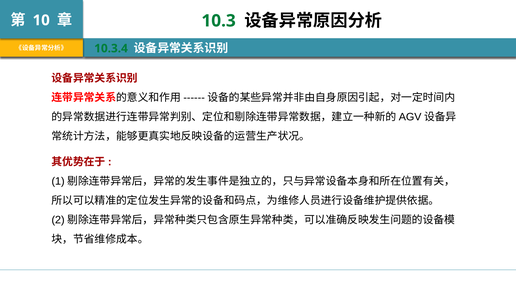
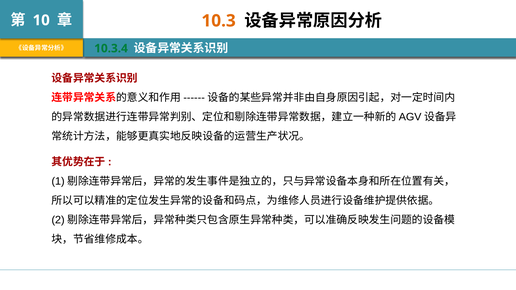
10.3 colour: green -> orange
